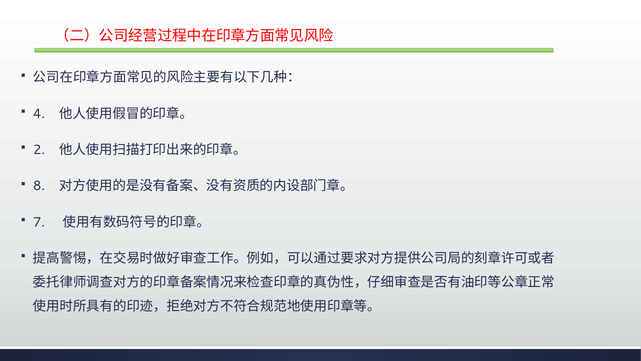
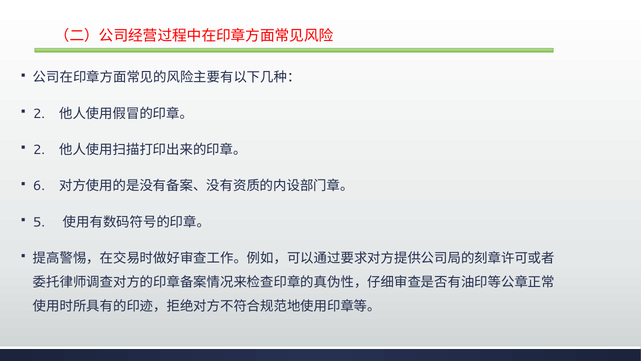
4 at (39, 114): 4 -> 2
8: 8 -> 6
7: 7 -> 5
